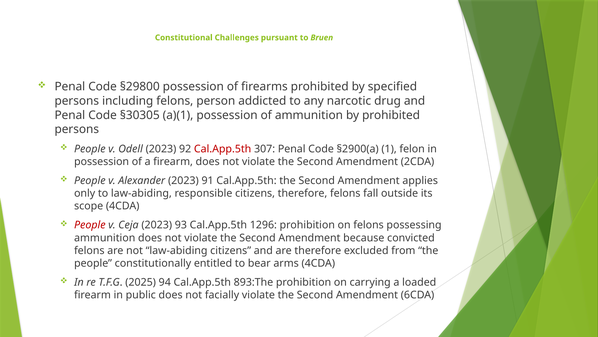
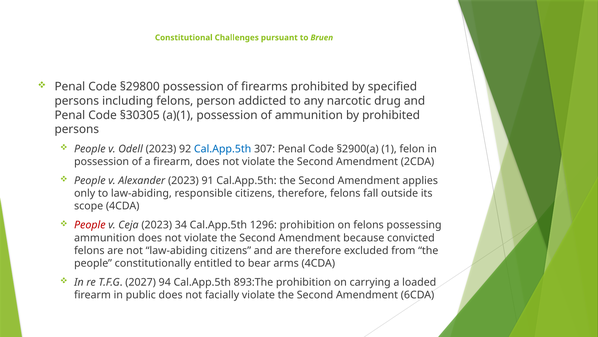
Cal.App.5th at (223, 149) colour: red -> blue
93: 93 -> 34
2025: 2025 -> 2027
